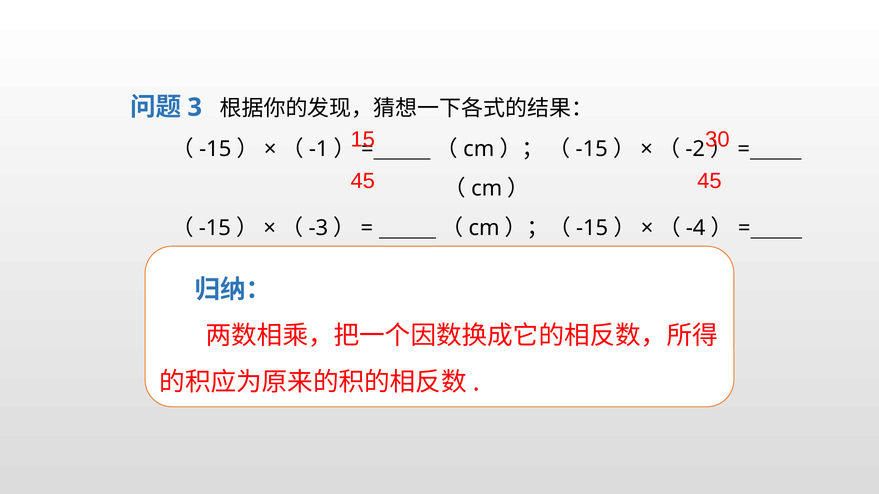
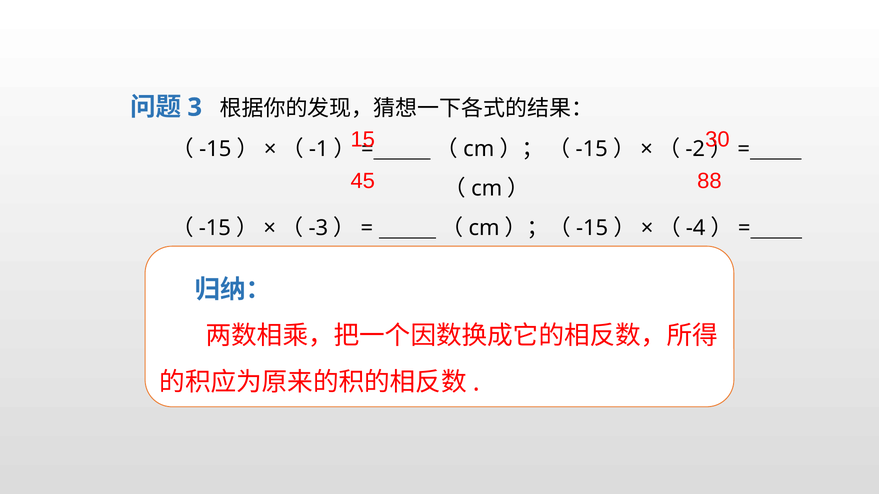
45 45: 45 -> 88
